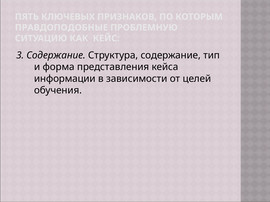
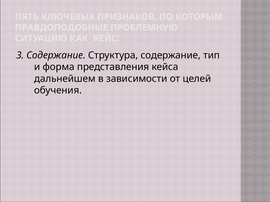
информации: информации -> дальнейшем
